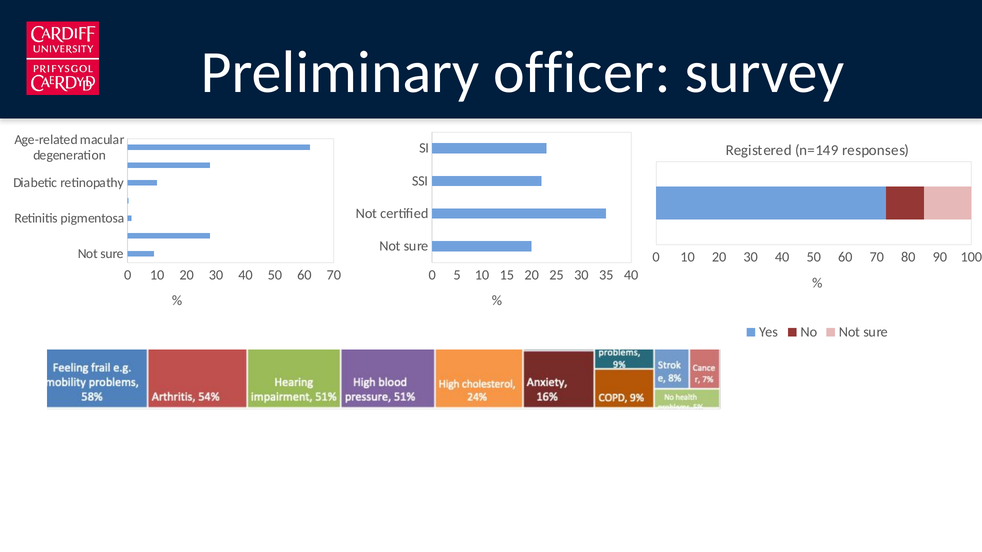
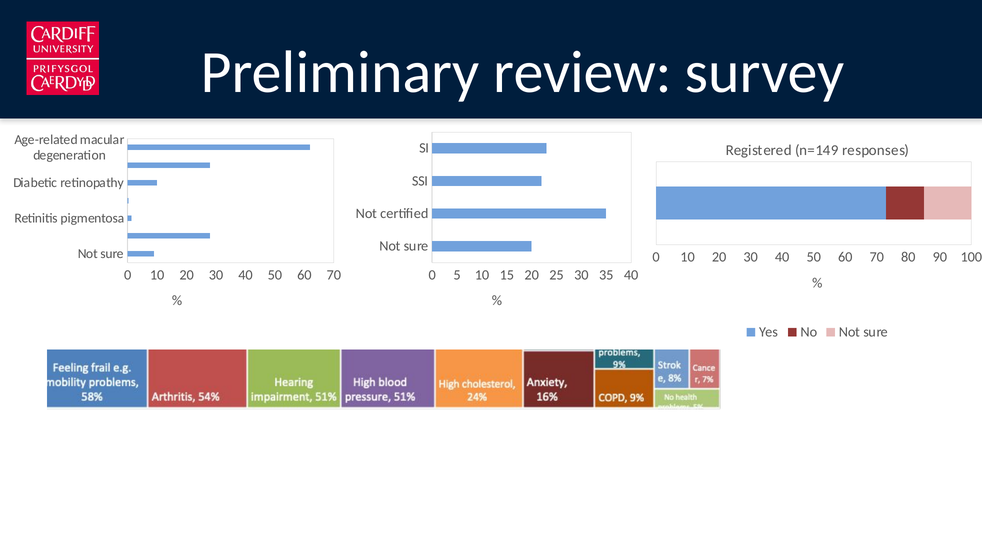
officer: officer -> review
